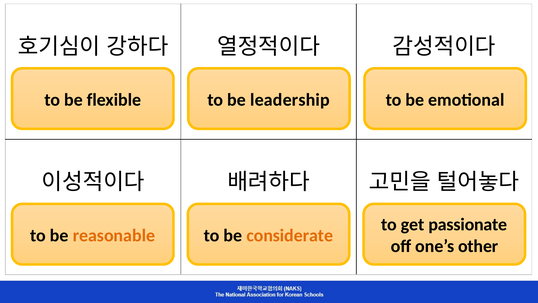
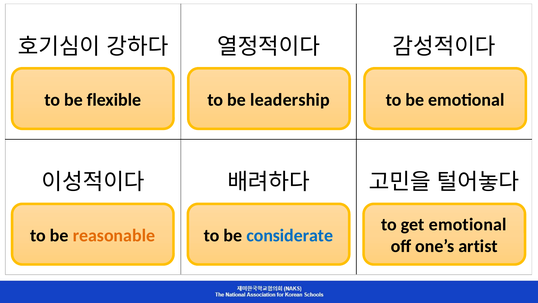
get passionate: passionate -> emotional
considerate colour: orange -> blue
other: other -> artist
